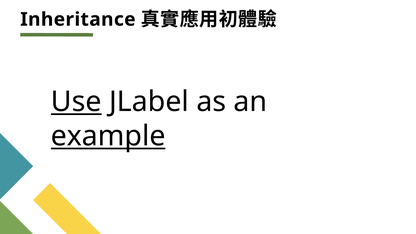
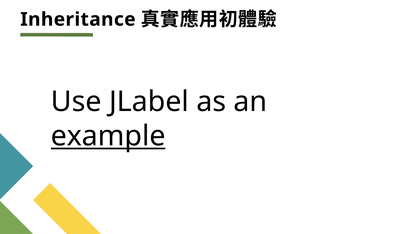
Use underline: present -> none
